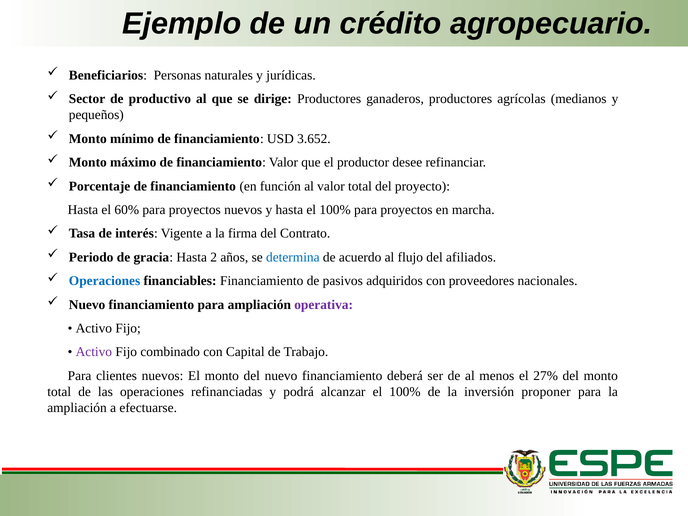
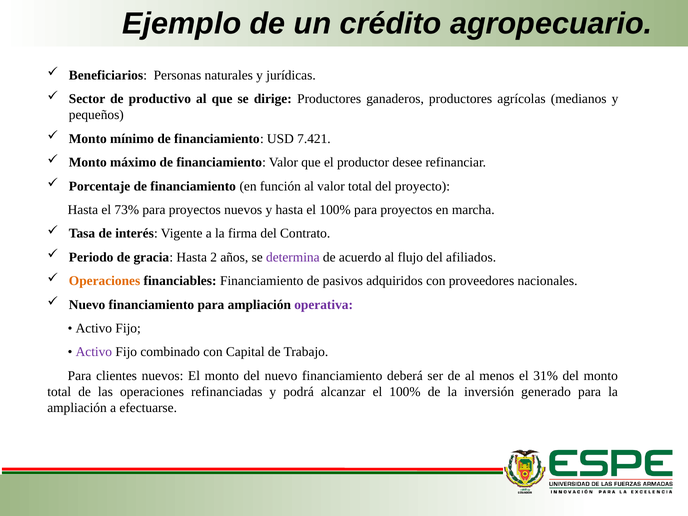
3.652: 3.652 -> 7.421
60%: 60% -> 73%
determina colour: blue -> purple
Operaciones at (105, 281) colour: blue -> orange
27%: 27% -> 31%
proponer: proponer -> generado
